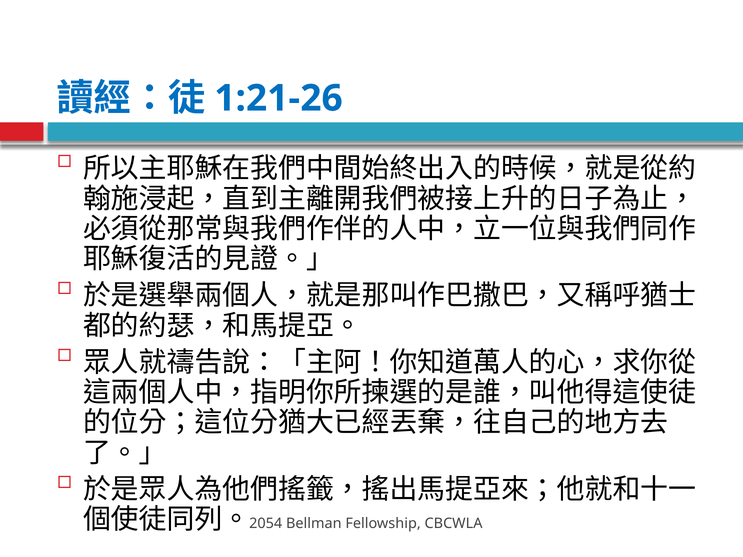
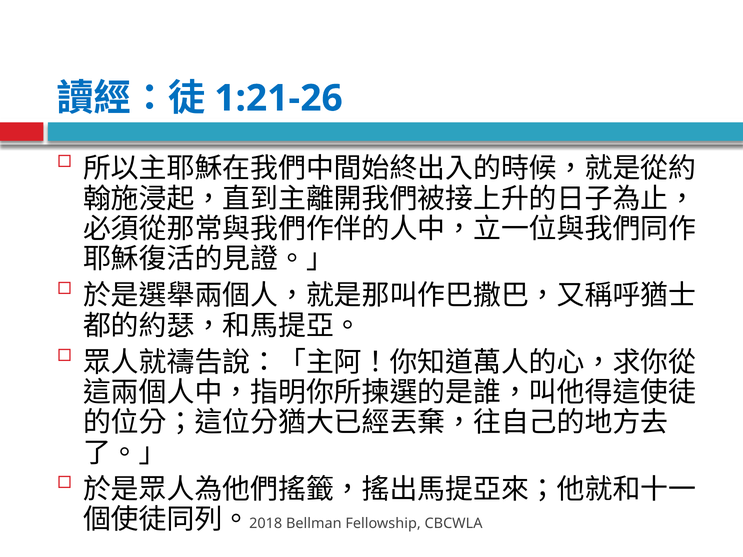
2054: 2054 -> 2018
